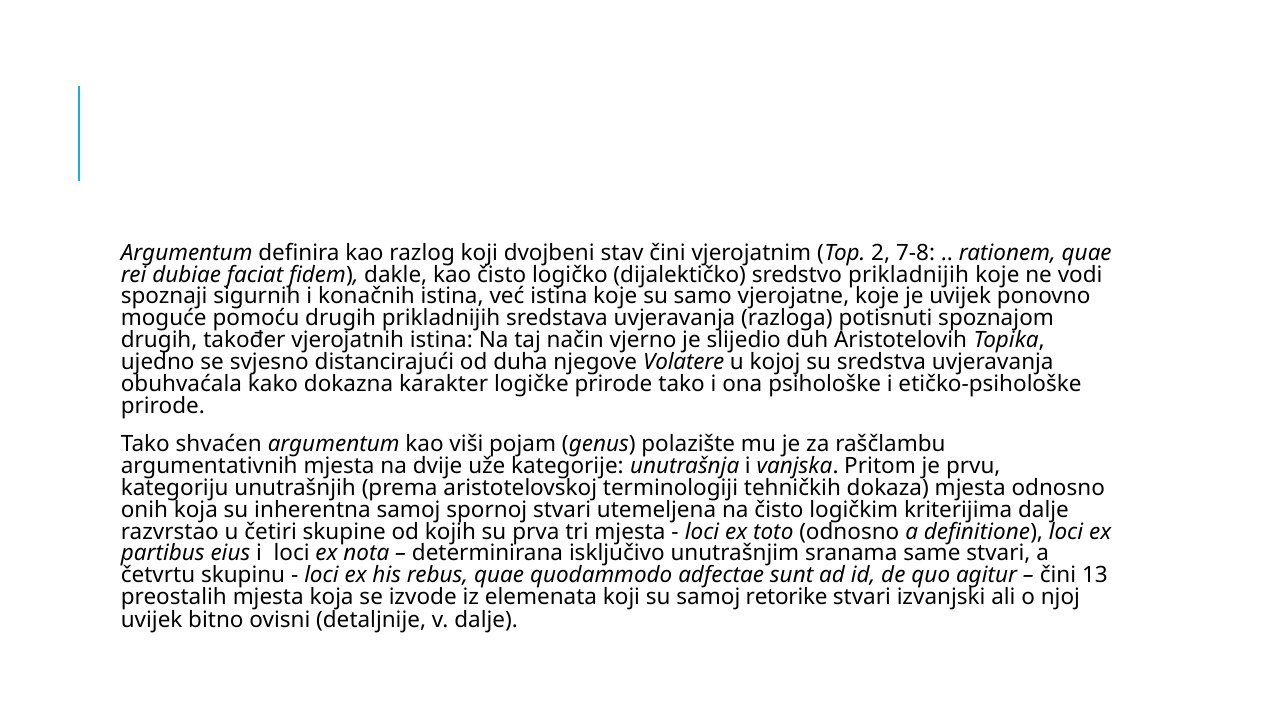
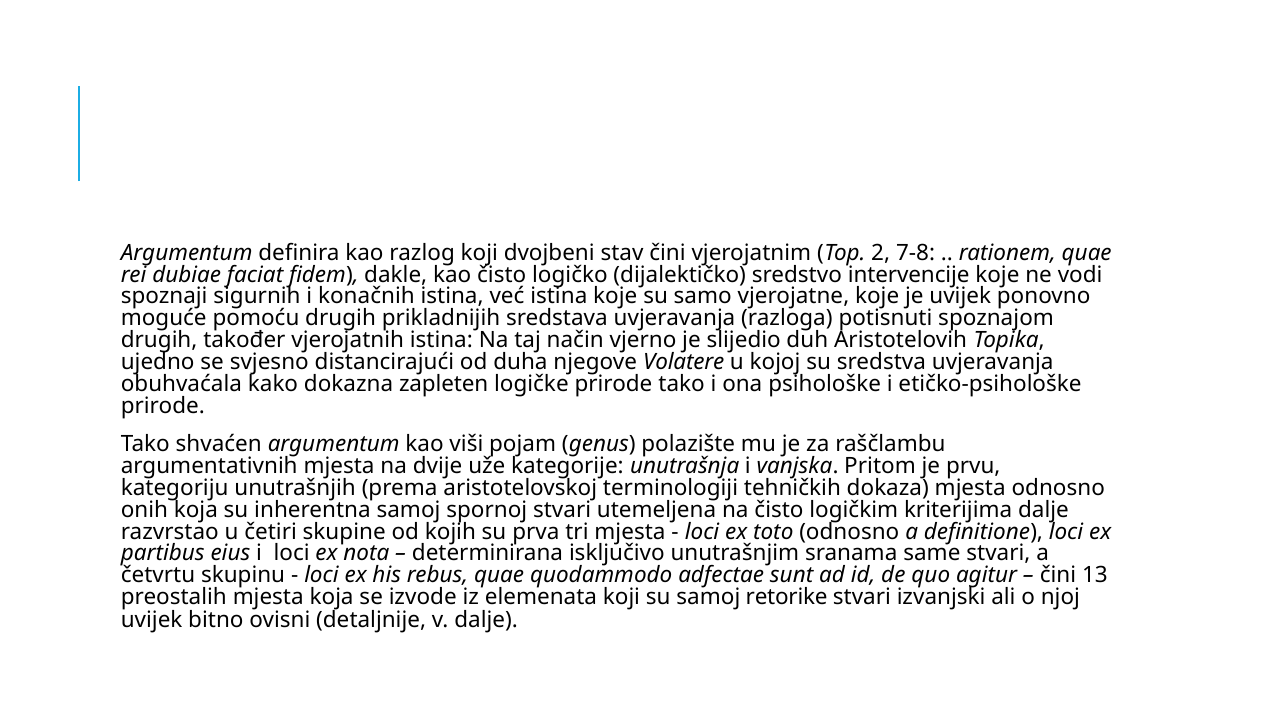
sredstvo prikladnijih: prikladnijih -> intervencije
karakter: karakter -> zapleten
